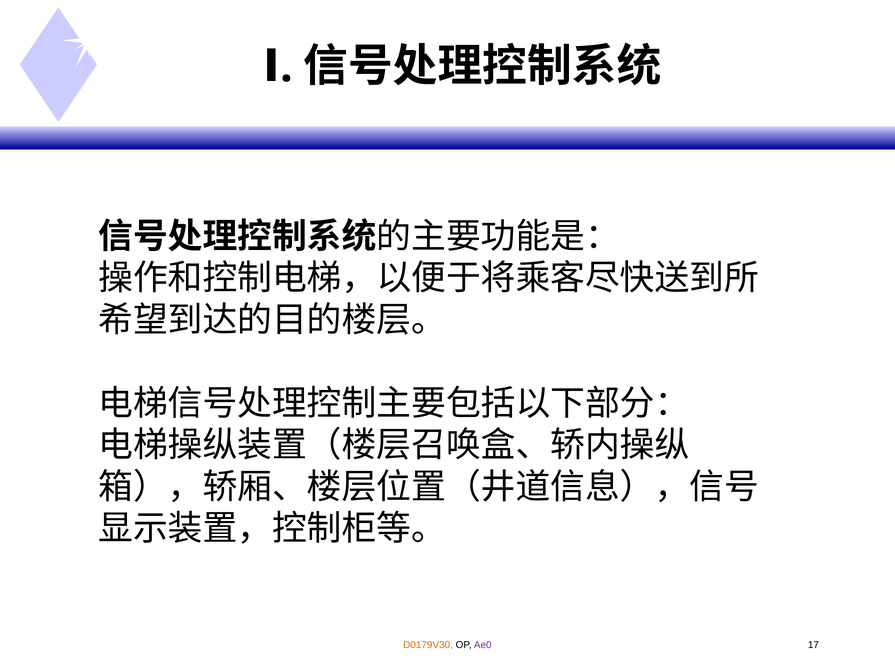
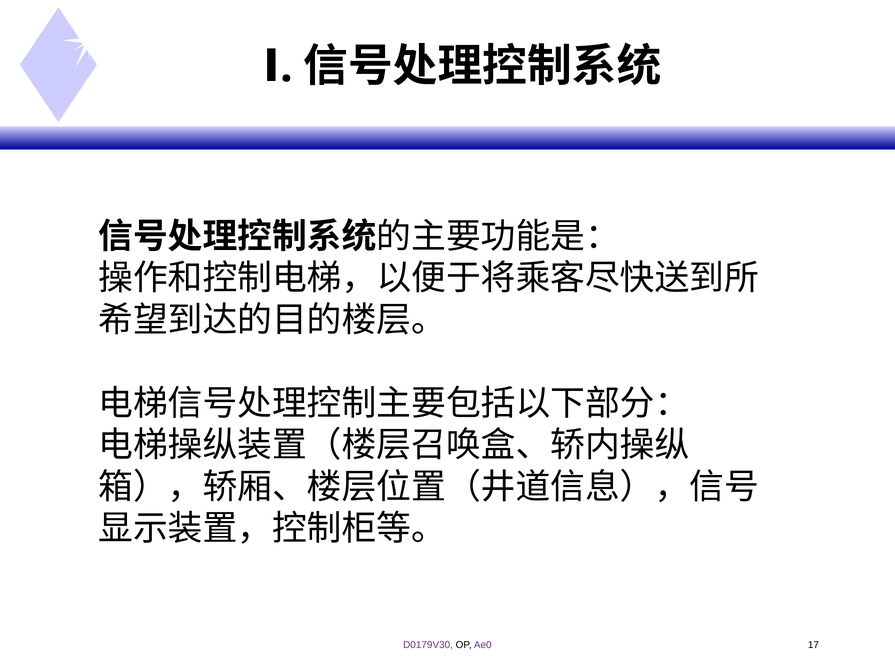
D0179V30 colour: orange -> purple
